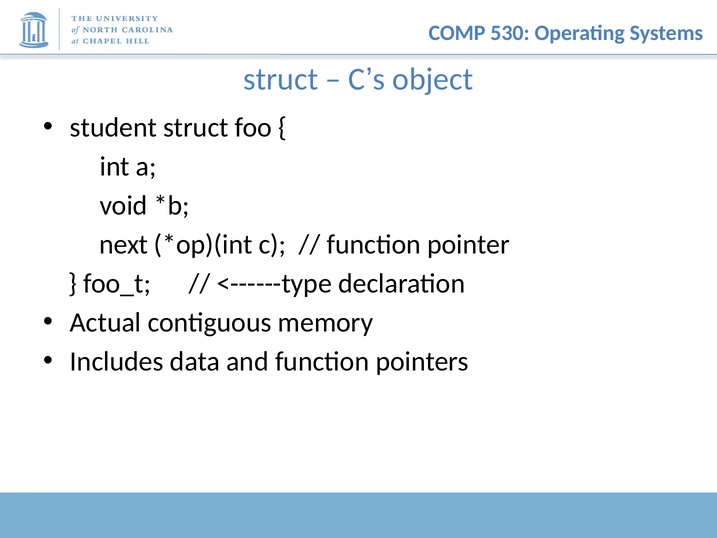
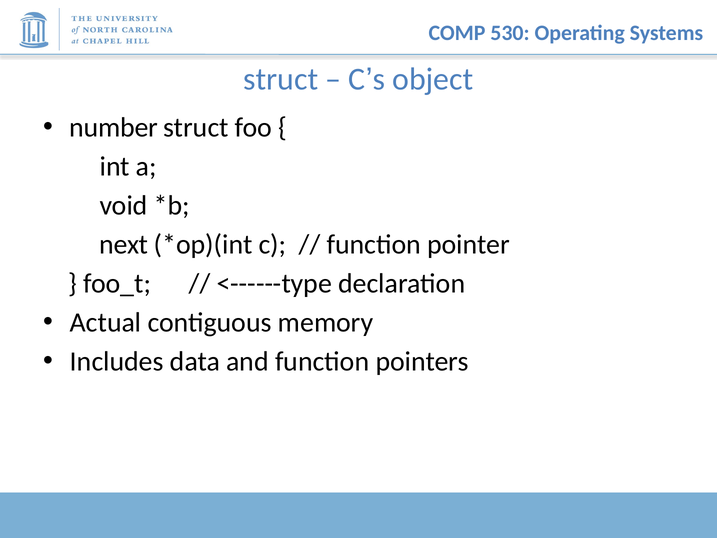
student: student -> number
